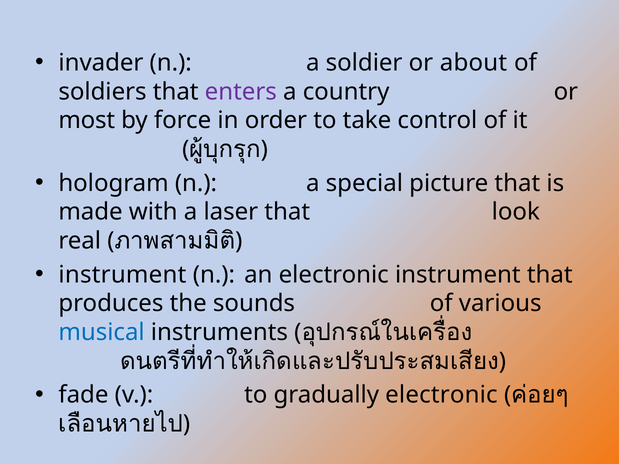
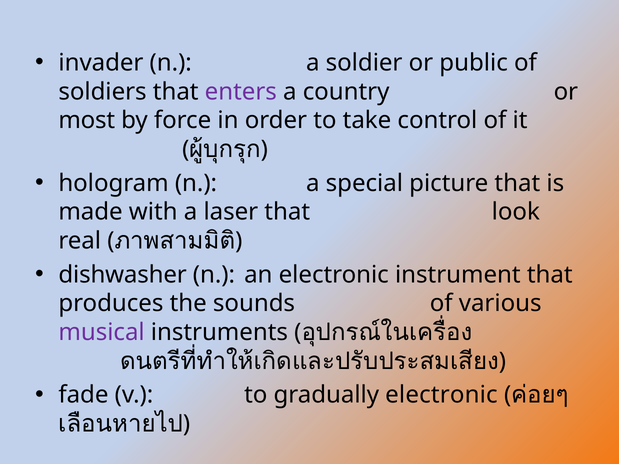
about: about -> public
instrument at (122, 275): instrument -> dishwasher
musical colour: blue -> purple
